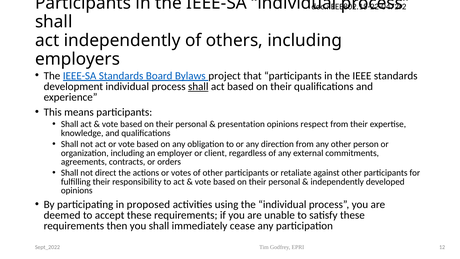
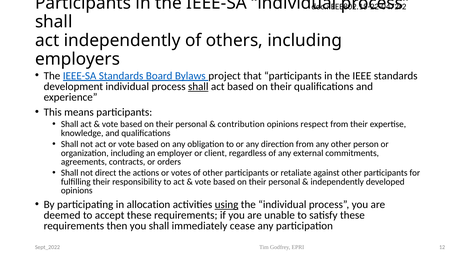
presentation: presentation -> contribution
proposed: proposed -> allocation
using underline: none -> present
